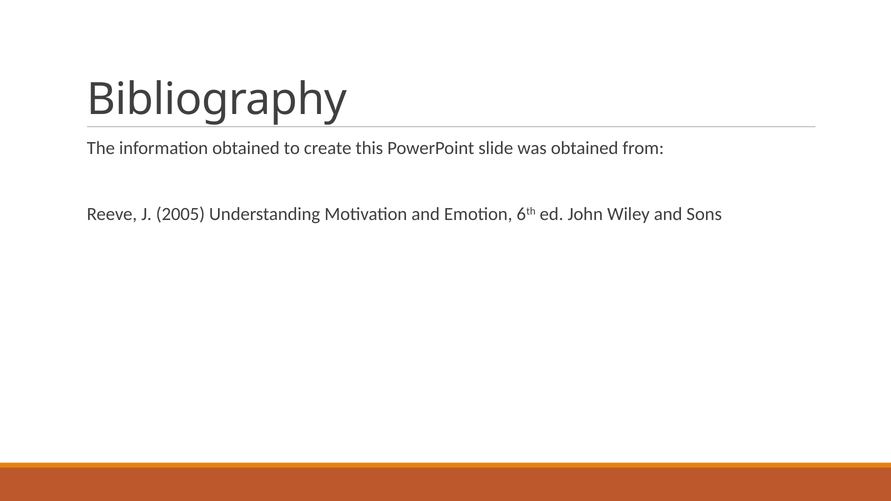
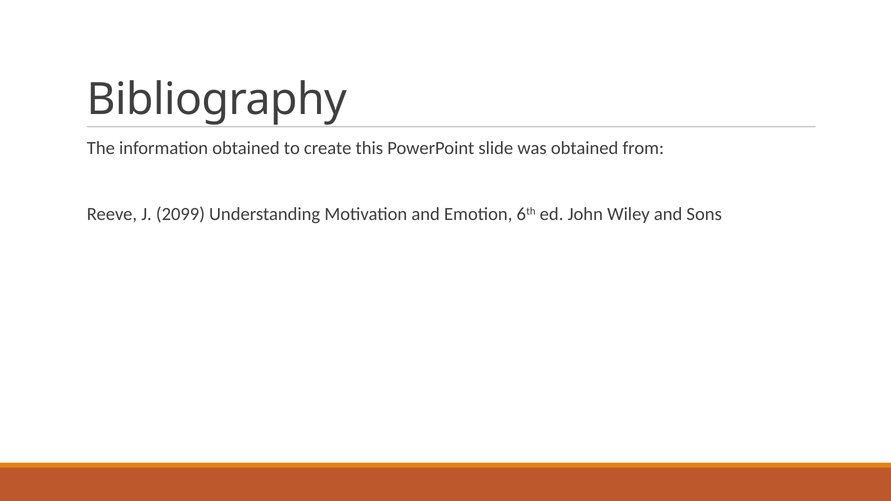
2005: 2005 -> 2099
